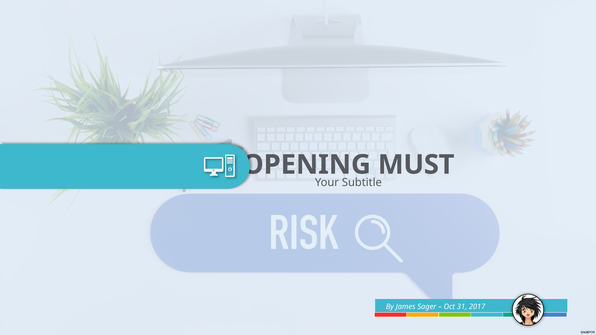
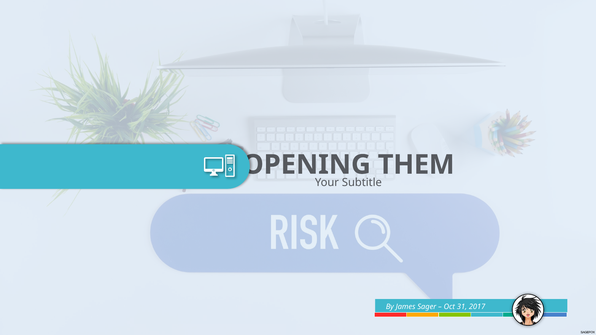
MUST: MUST -> THEM
